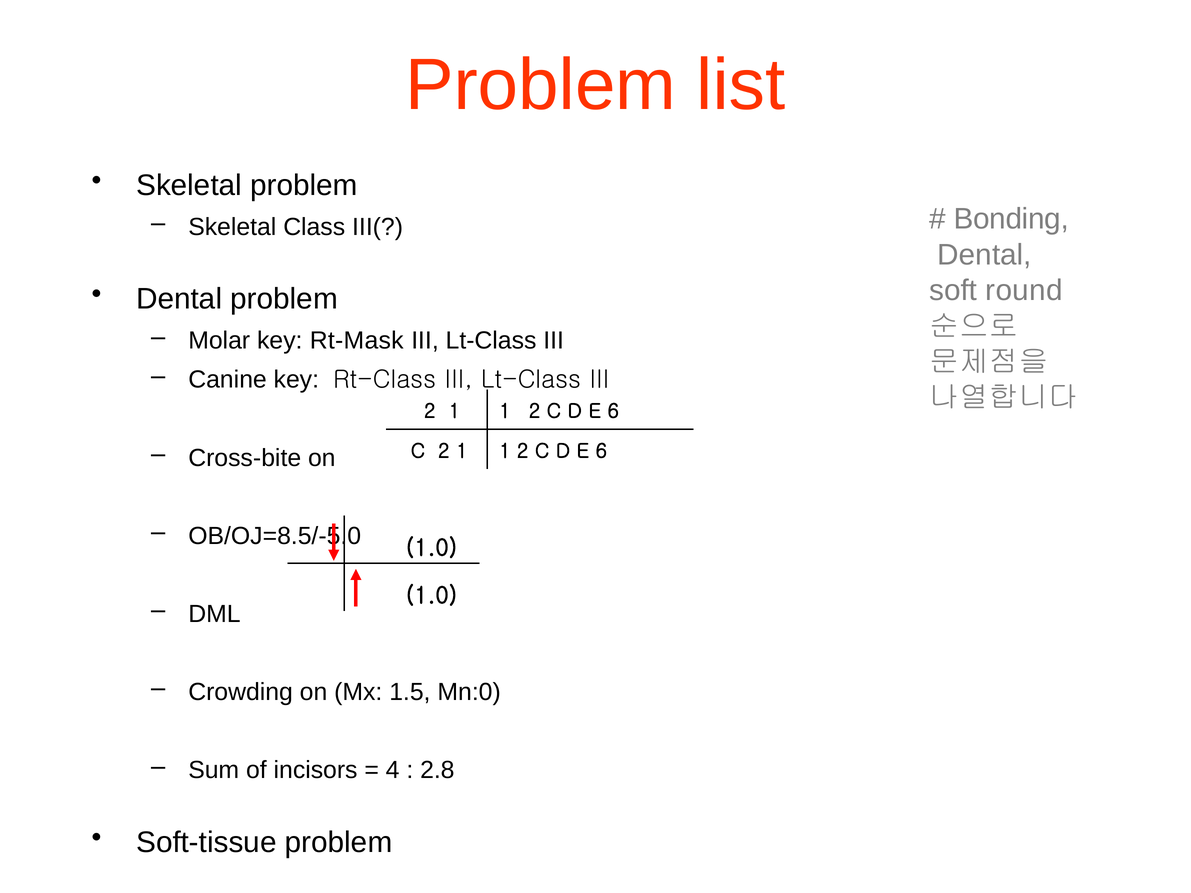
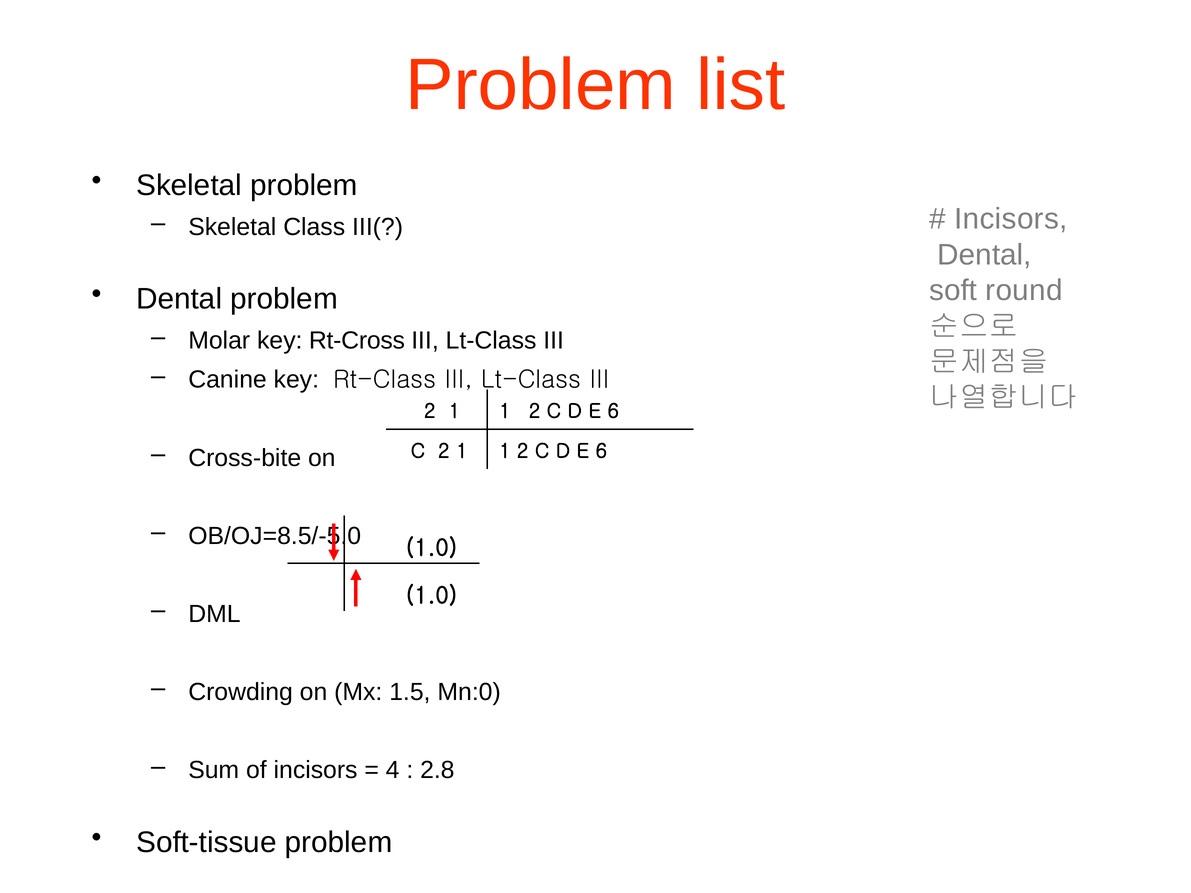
Bonding at (1011, 219): Bonding -> Incisors
Rt-Mask: Rt-Mask -> Rt-Cross
